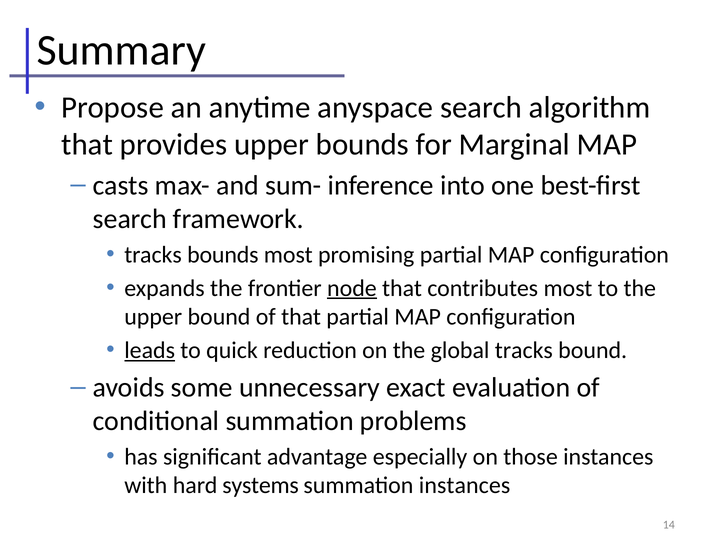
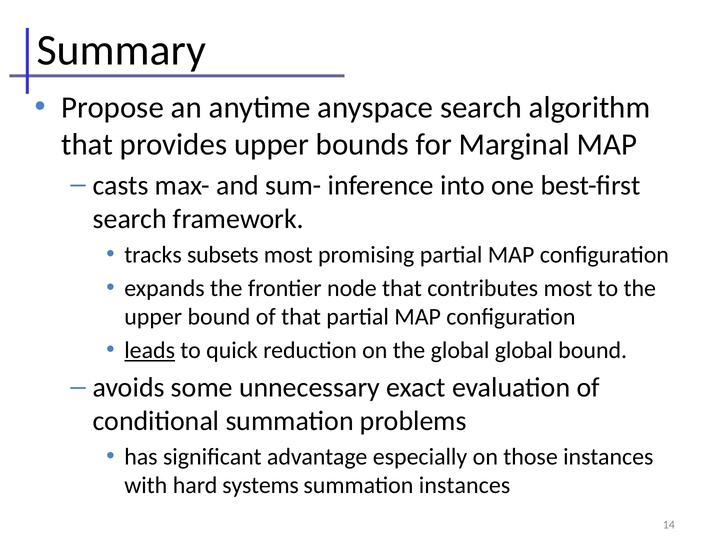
tracks bounds: bounds -> subsets
node underline: present -> none
global tracks: tracks -> global
